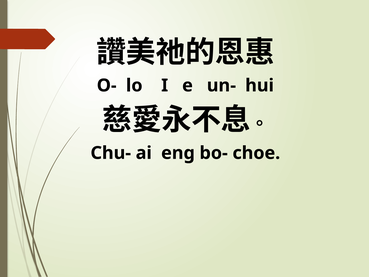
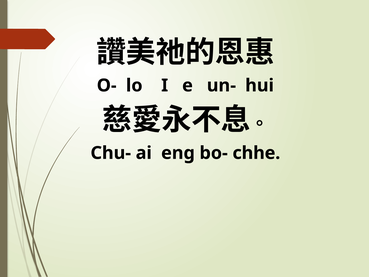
choe: choe -> chhe
